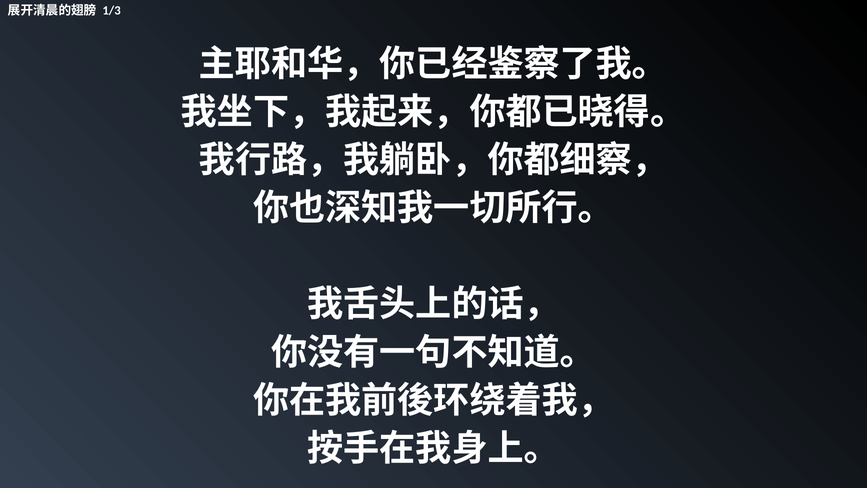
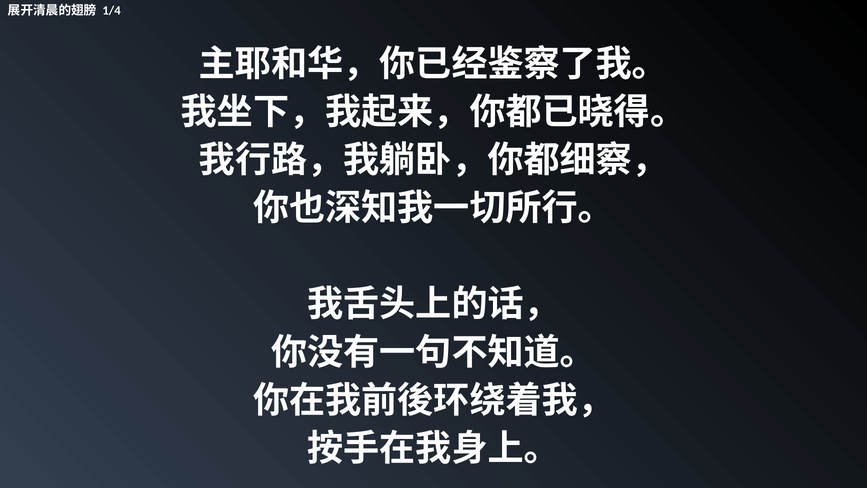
1/3: 1/3 -> 1/4
